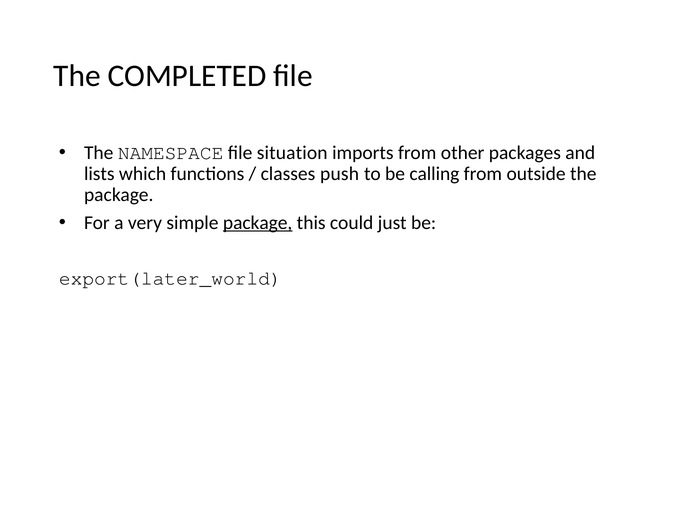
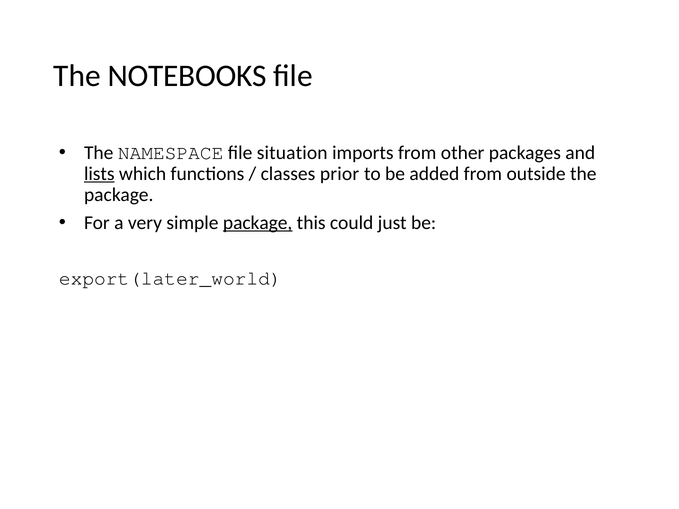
COMPLETED: COMPLETED -> NOTEBOOKS
lists underline: none -> present
push: push -> prior
calling: calling -> added
